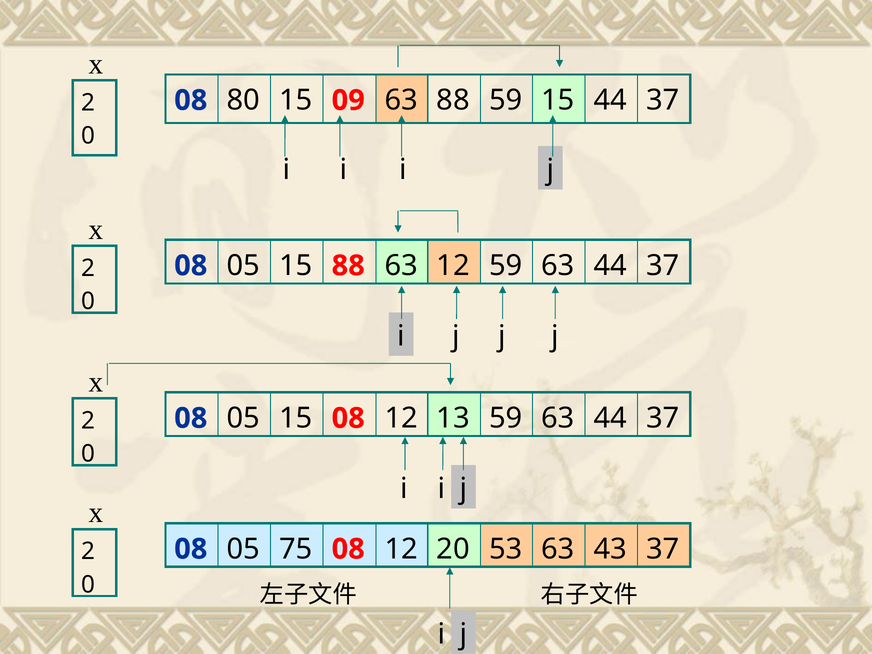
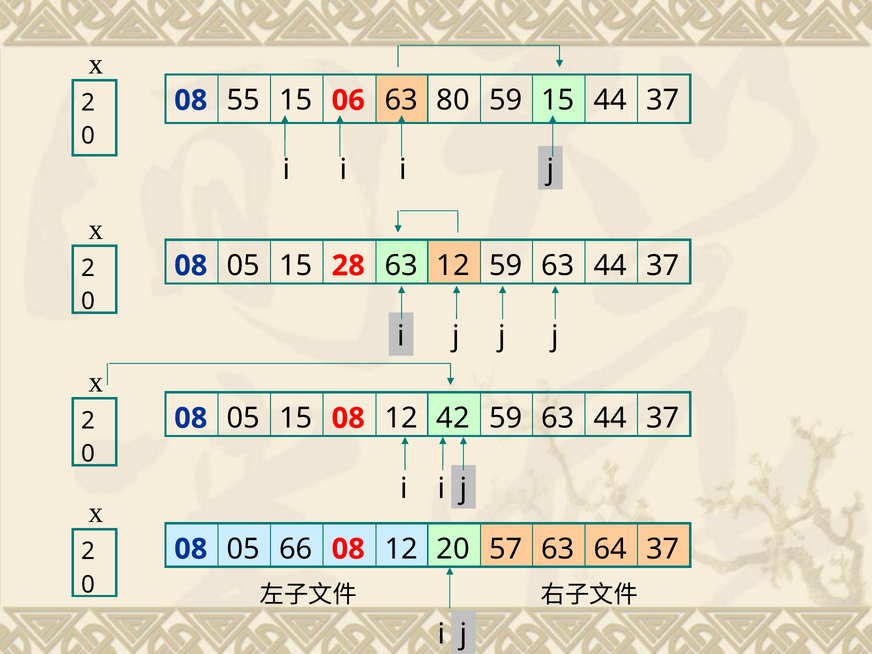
80: 80 -> 55
09: 09 -> 06
63 88: 88 -> 80
15 88: 88 -> 28
13: 13 -> 42
75: 75 -> 66
53: 53 -> 57
43: 43 -> 64
